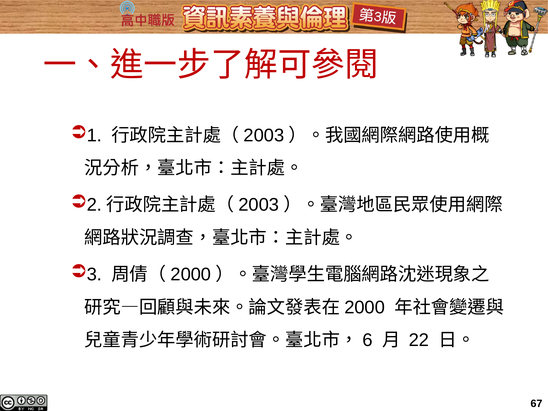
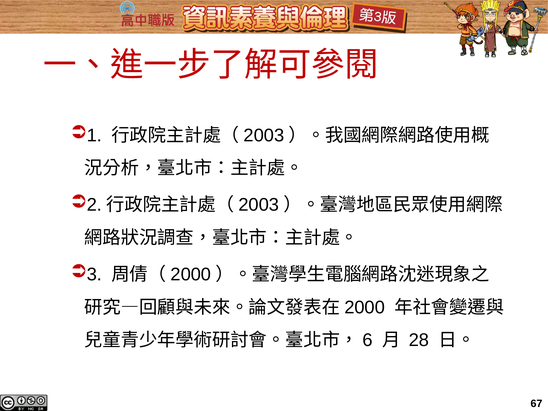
22: 22 -> 28
